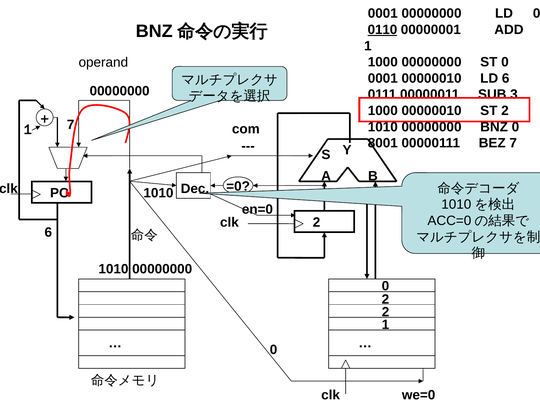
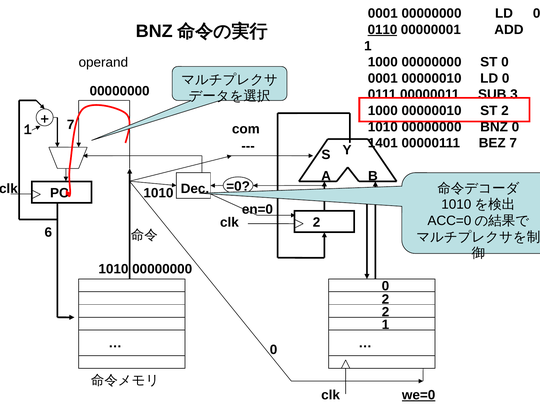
00000010 LD 6: 6 -> 0
8001: 8001 -> 1401
we=0 underline: none -> present
